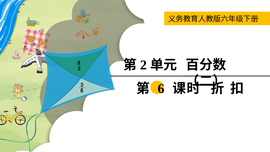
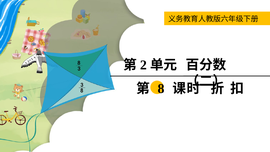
6: 6 -> 8
